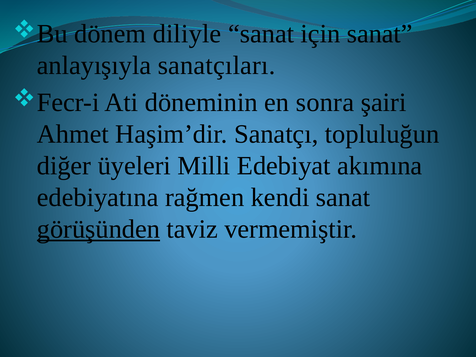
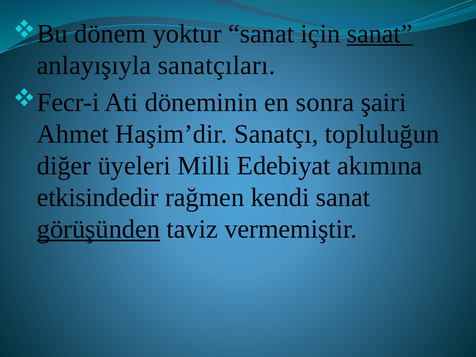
diliyle: diliyle -> yoktur
sanat at (380, 34) underline: none -> present
edebiyatına: edebiyatına -> etkisindedir
